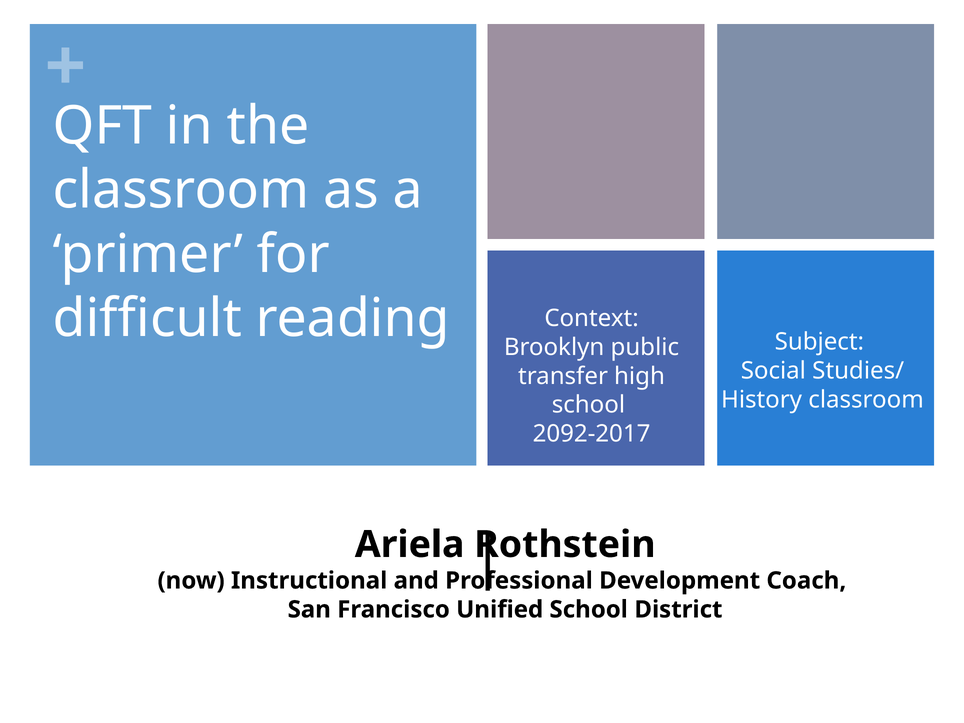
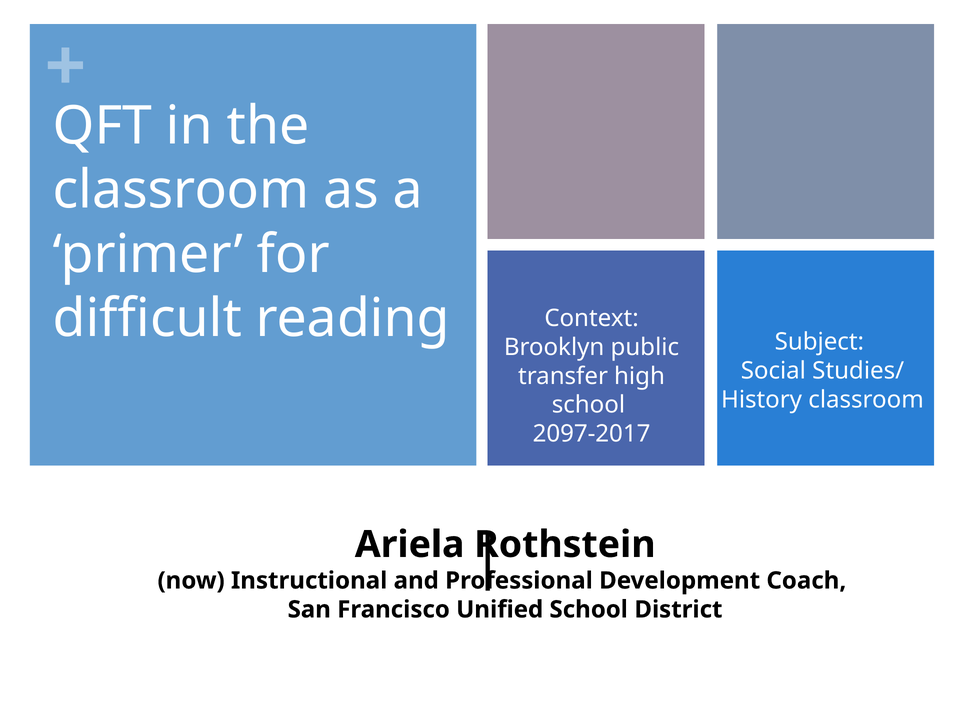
2092-2017: 2092-2017 -> 2097-2017
